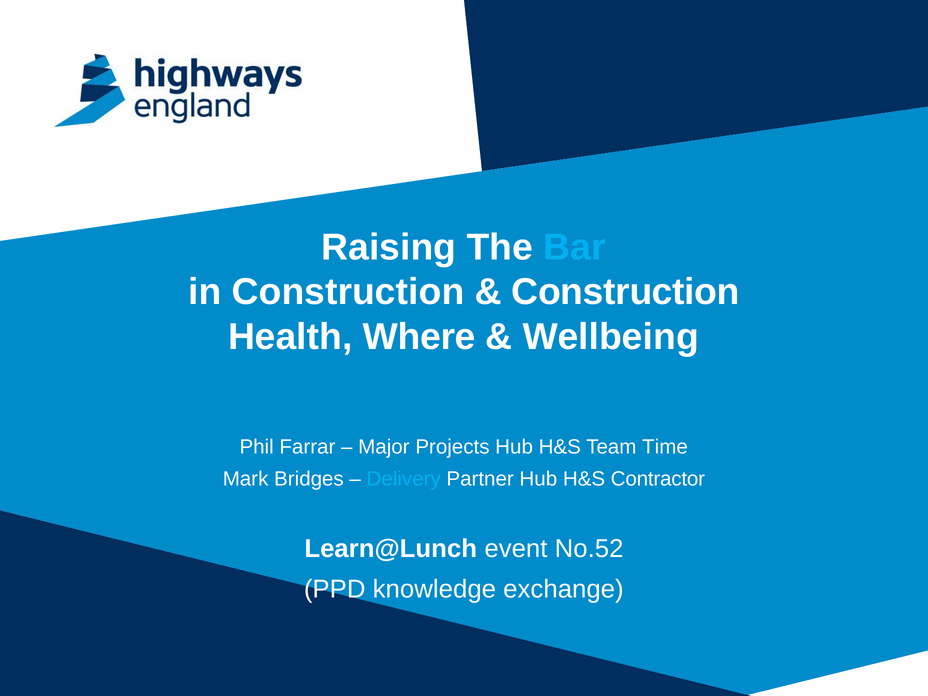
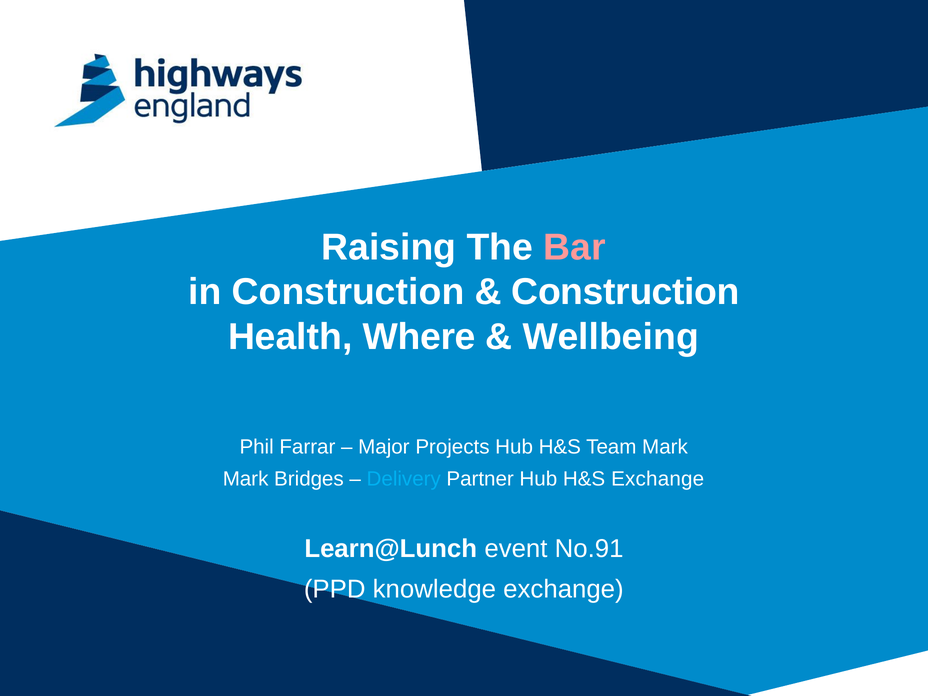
Bar colour: light blue -> pink
Team Time: Time -> Mark
H&S Contractor: Contractor -> Exchange
No.52: No.52 -> No.91
